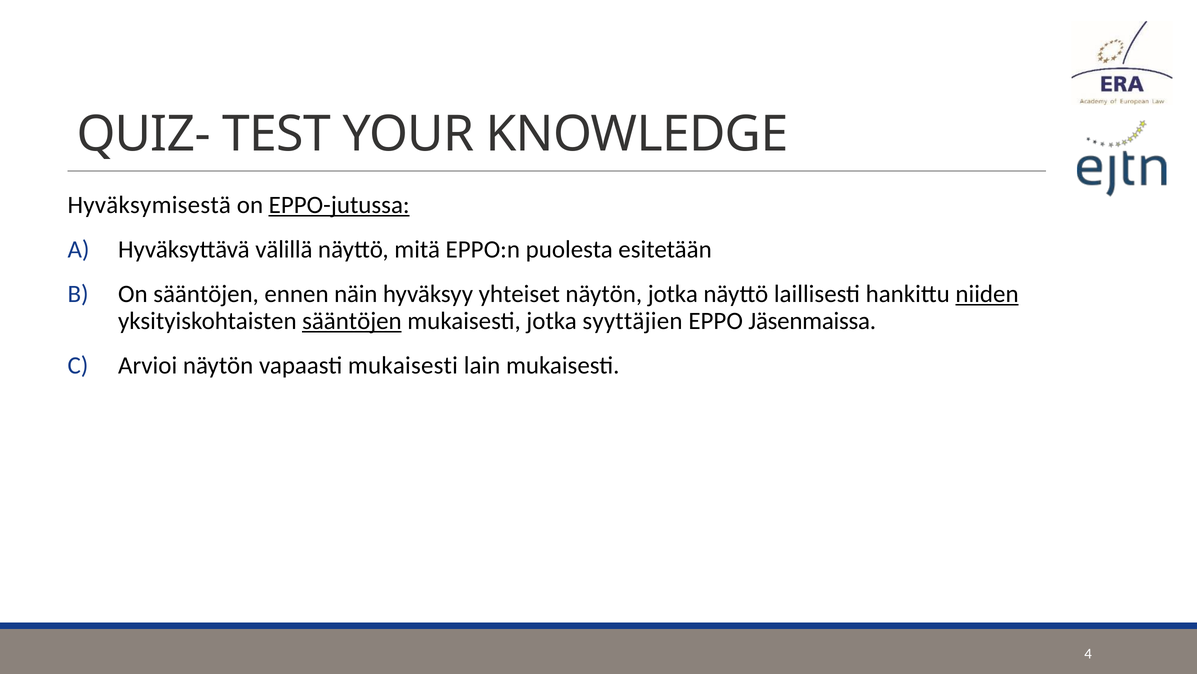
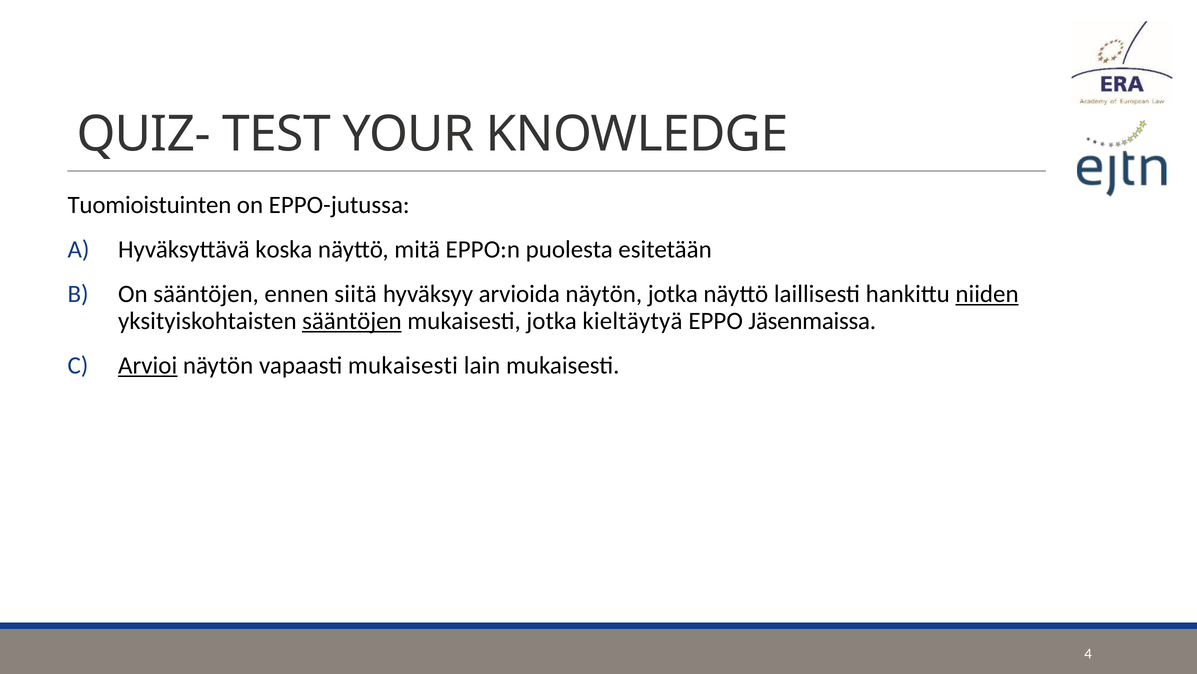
Hyväksymisestä: Hyväksymisestä -> Tuomioistuinten
EPPO-jutussa underline: present -> none
välillä: välillä -> koska
näin: näin -> siitä
yhteiset: yhteiset -> arvioida
syyttäjien: syyttäjien -> kieltäytyä
Arvioi underline: none -> present
